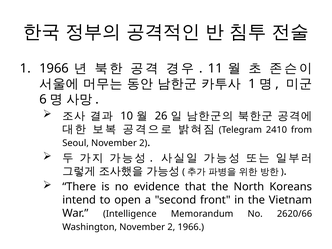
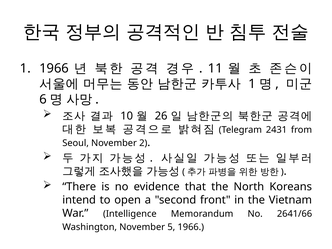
2410: 2410 -> 2431
2620/66: 2620/66 -> 2641/66
Washington November 2: 2 -> 5
